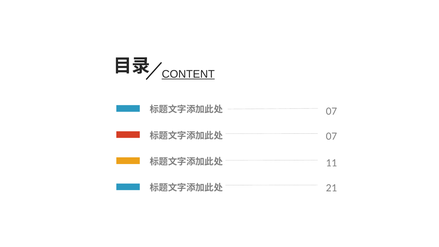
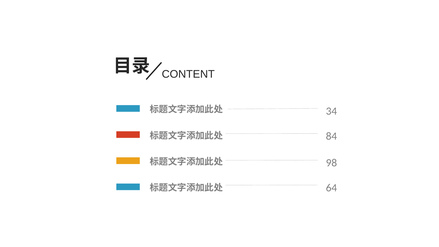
CONTENT underline: present -> none
07 at (331, 111): 07 -> 34
07 at (331, 136): 07 -> 84
11: 11 -> 98
21: 21 -> 64
